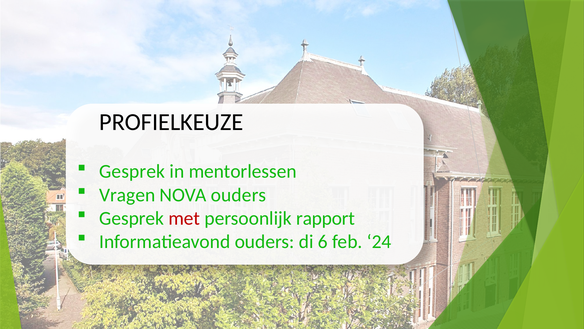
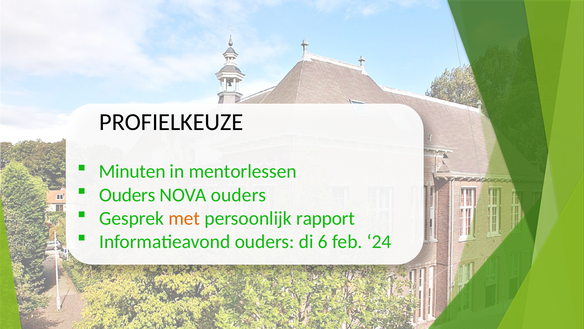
Gesprek at (132, 171): Gesprek -> Minuten
Vragen at (127, 195): Vragen -> Ouders
met colour: red -> orange
